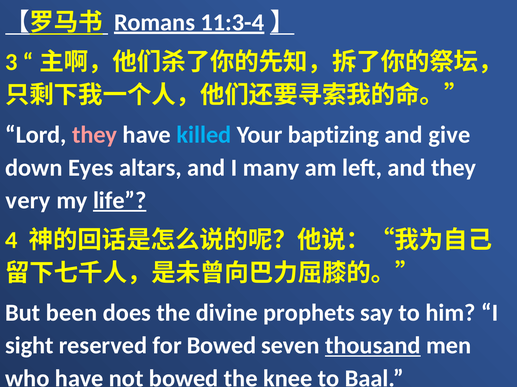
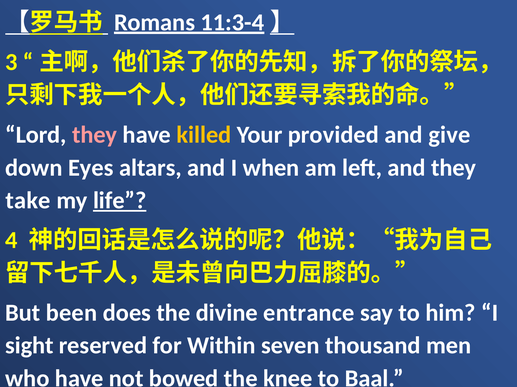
killed colour: light blue -> yellow
baptizing: baptizing -> provided
many: many -> when
very: very -> take
prophets: prophets -> entrance
for Bowed: Bowed -> Within
thousand underline: present -> none
